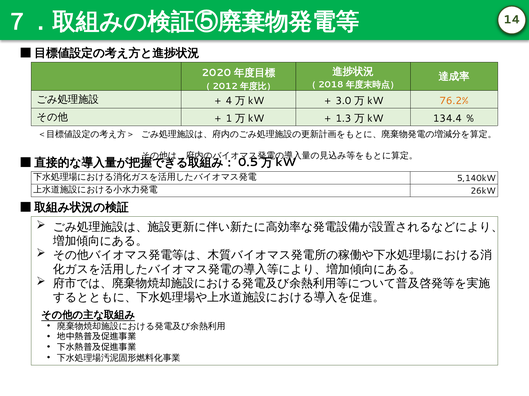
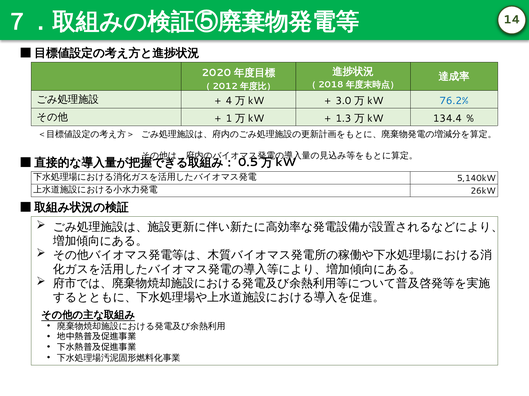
76.2% colour: orange -> blue
